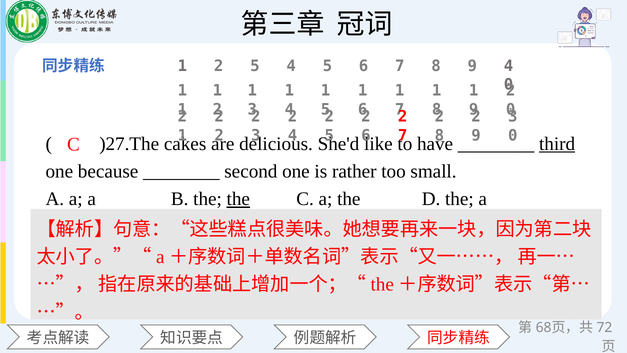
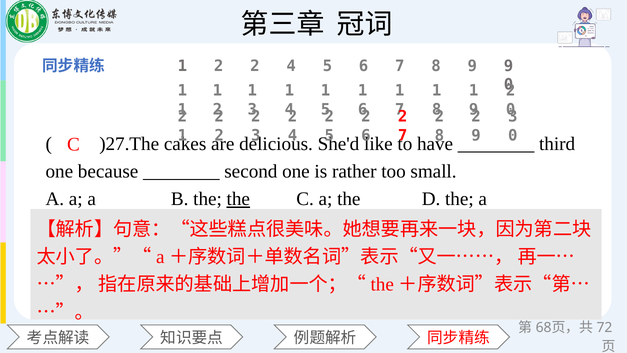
1 2 5: 5 -> 2
9 4: 4 -> 9
third underline: present -> none
